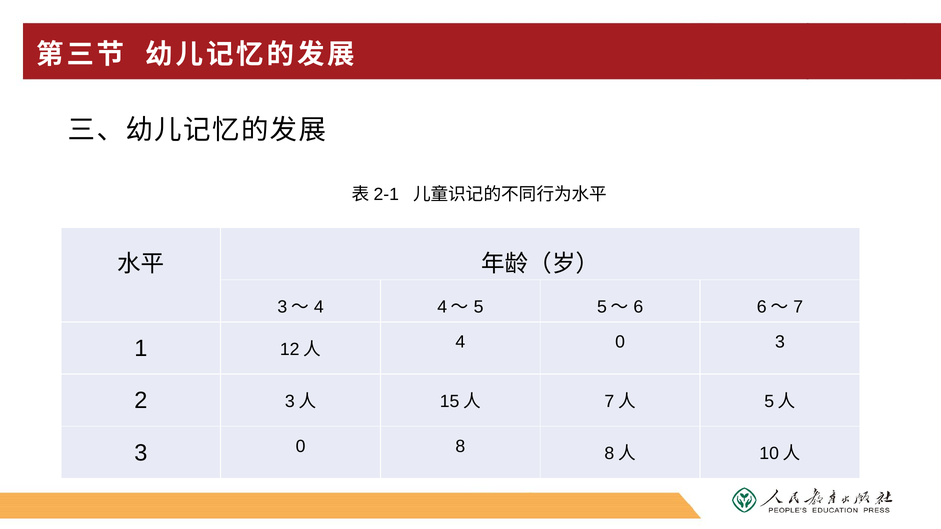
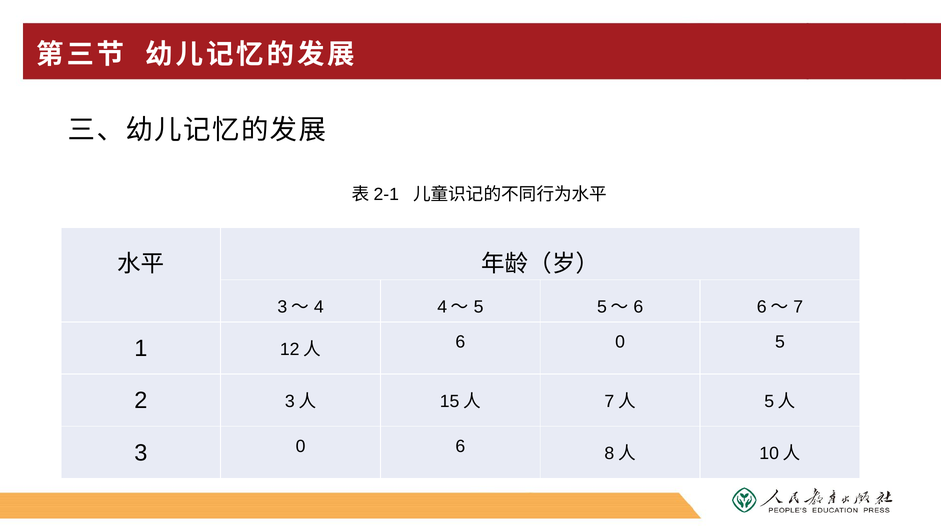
4 at (460, 342): 4 -> 6
0 3: 3 -> 5
0 8: 8 -> 6
